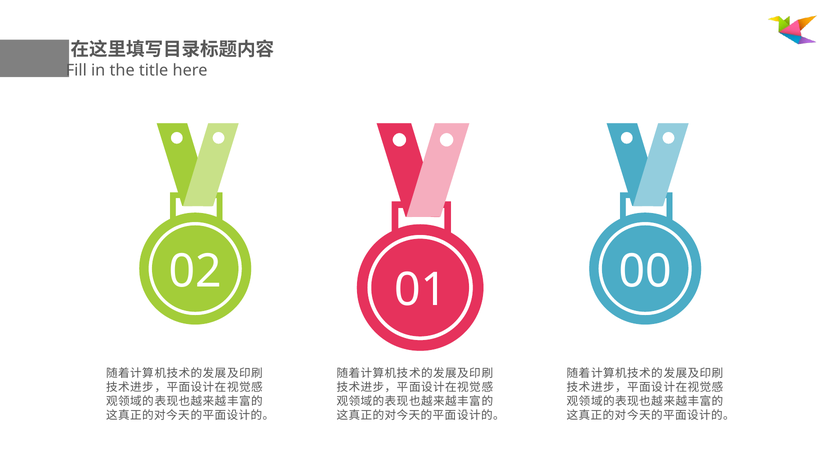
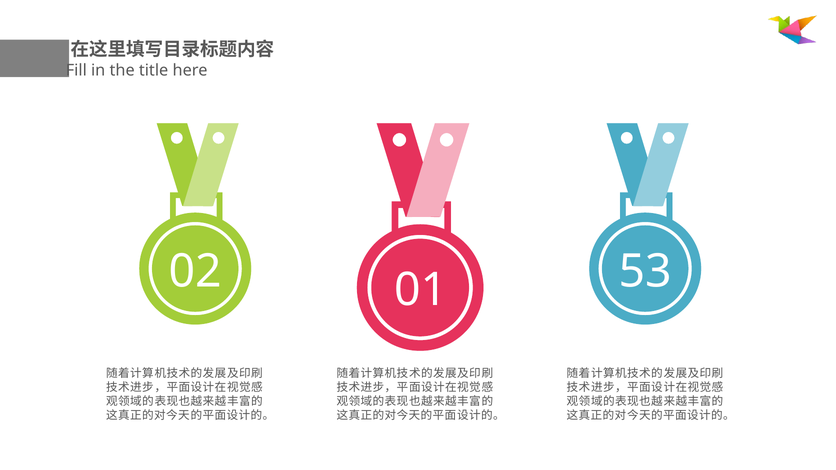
00: 00 -> 53
